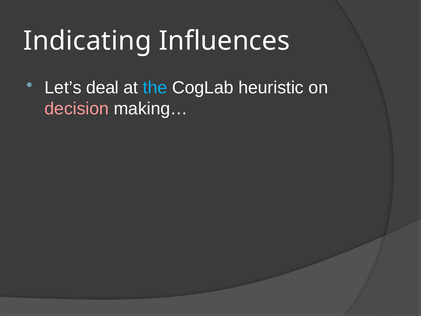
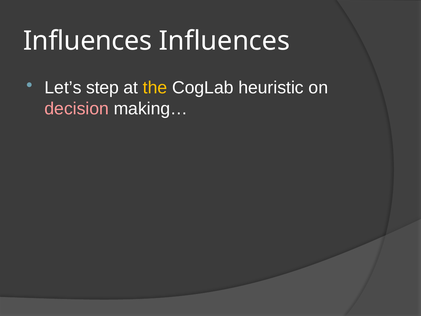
Indicating at (87, 41): Indicating -> Influences
deal: deal -> step
the colour: light blue -> yellow
